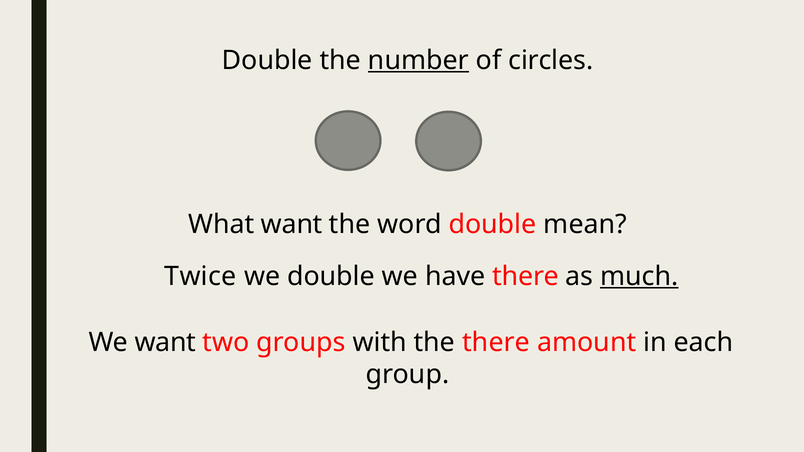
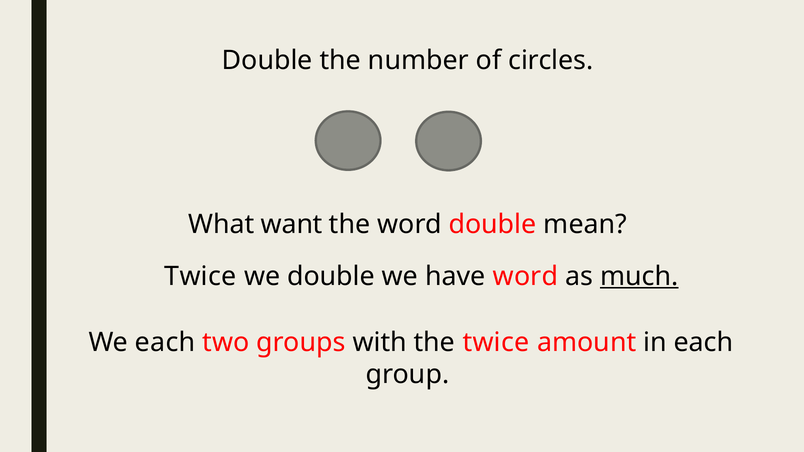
number underline: present -> none
have there: there -> word
We want: want -> each
the there: there -> twice
